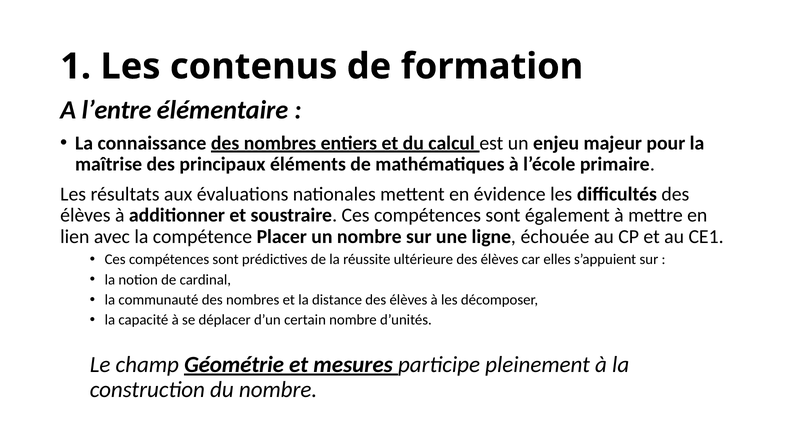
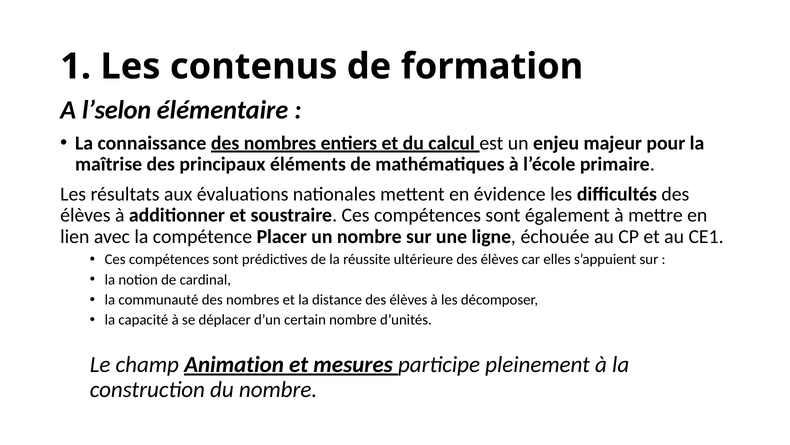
l’entre: l’entre -> l’selon
Géométrie: Géométrie -> Animation
